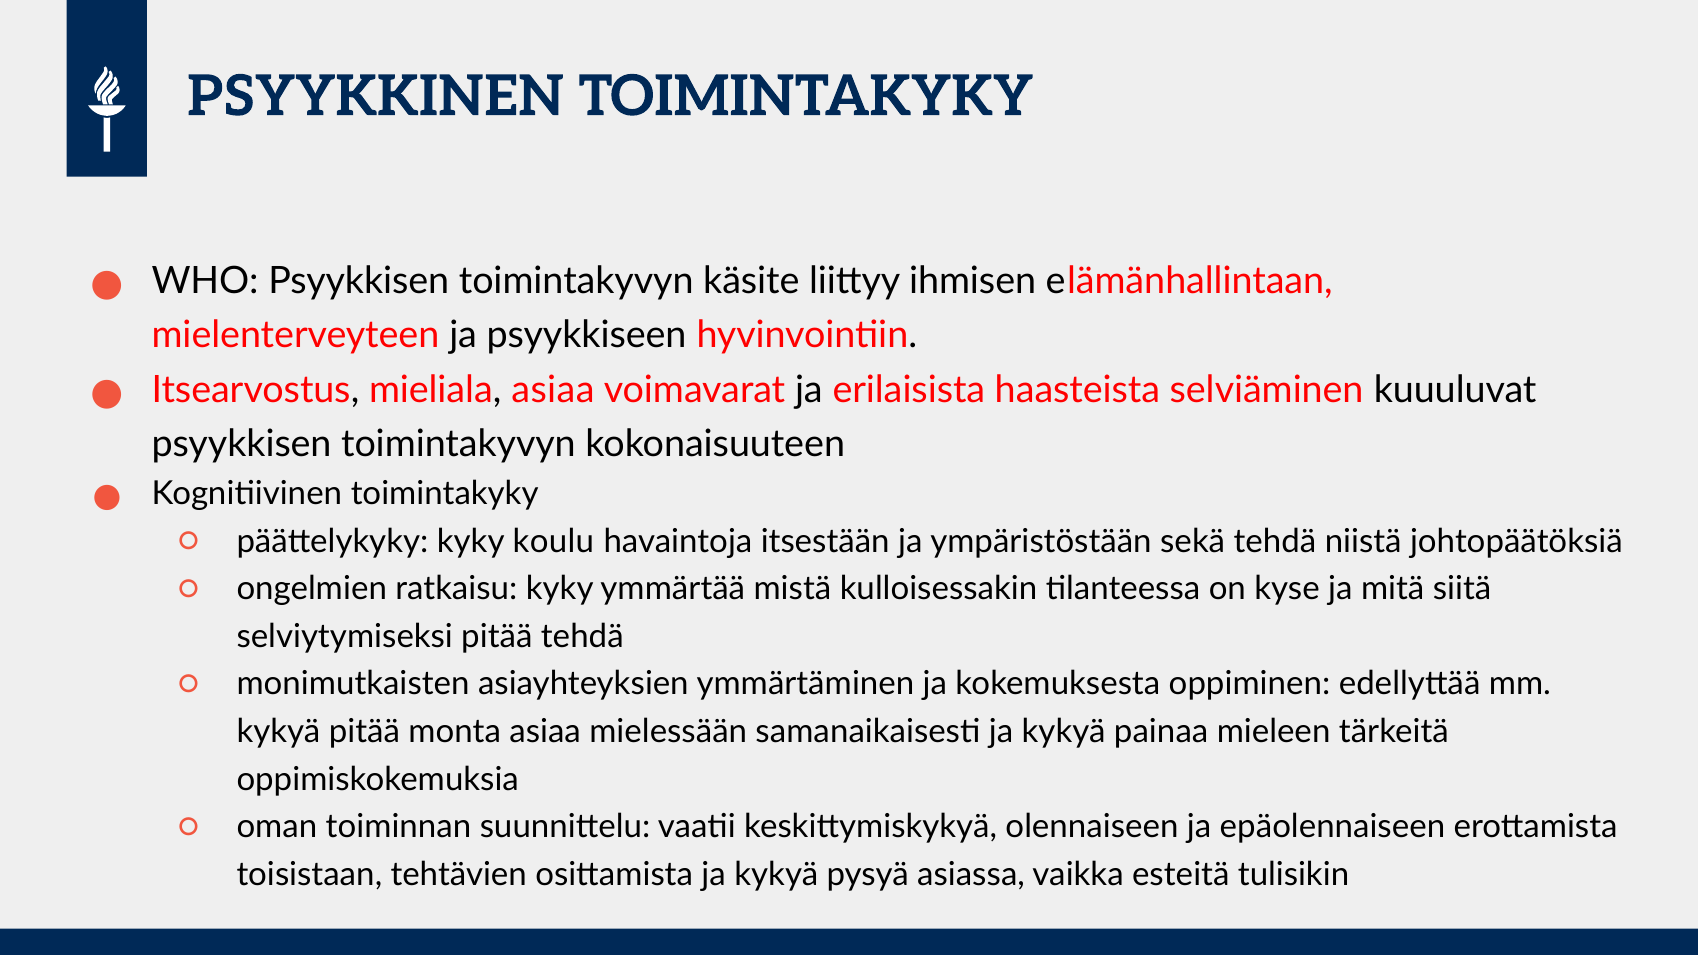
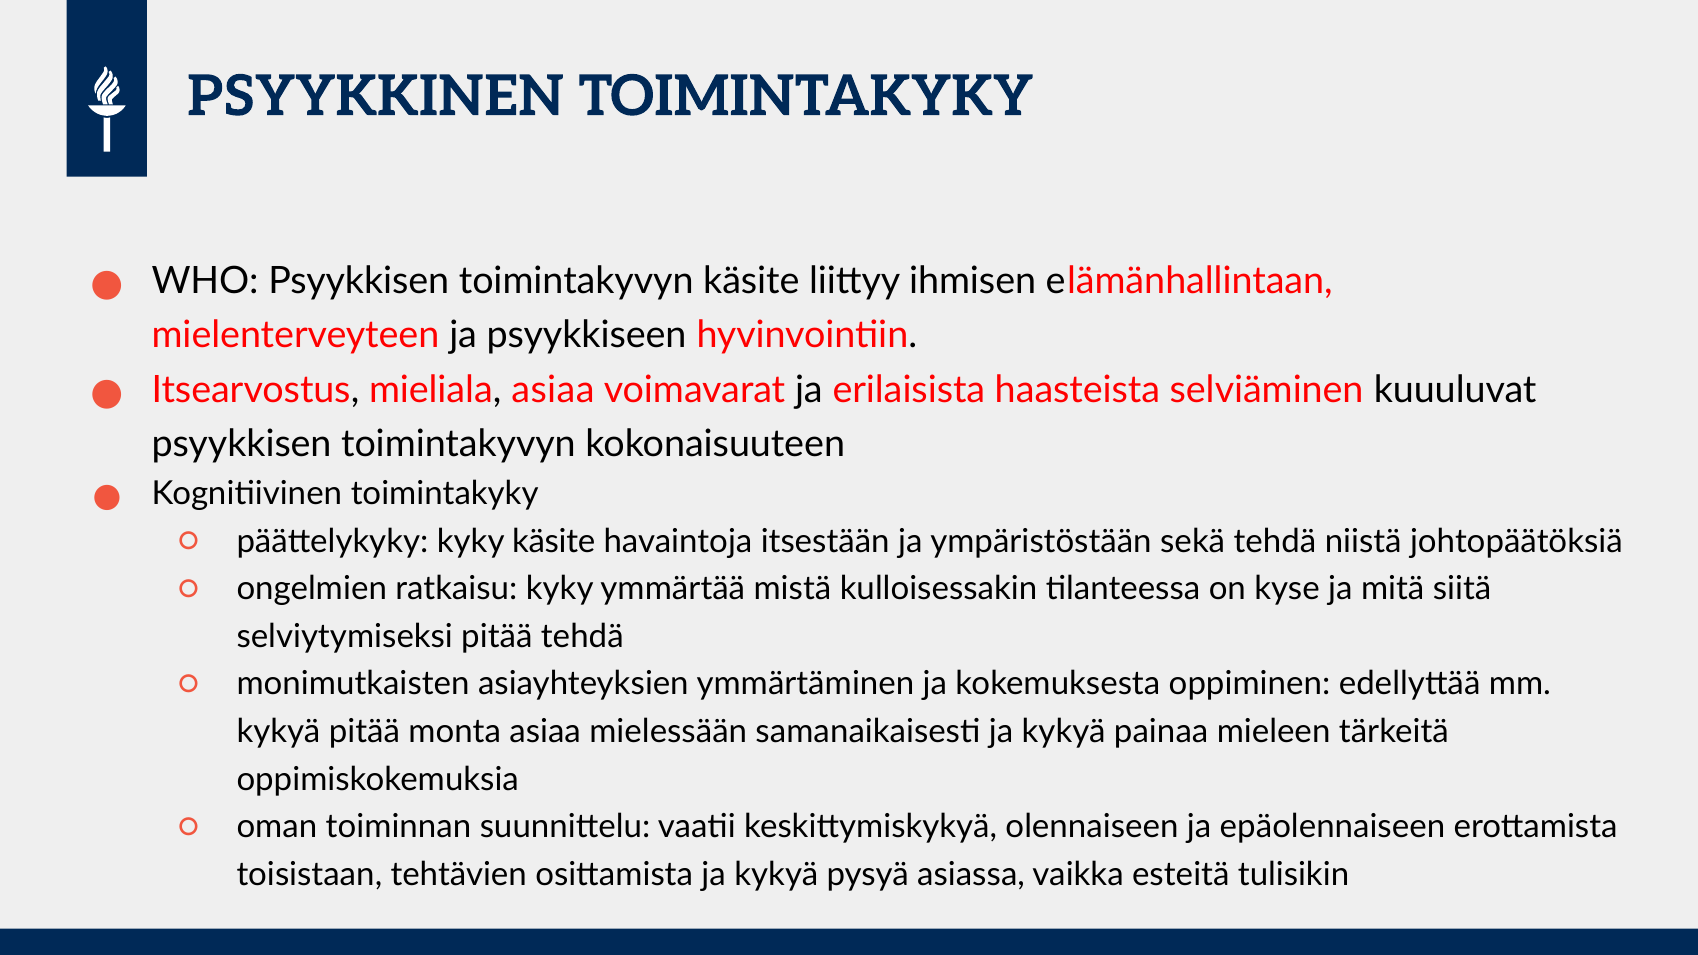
kyky koulu: koulu -> käsite
